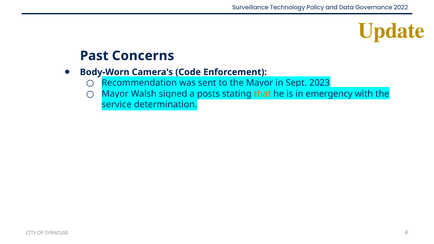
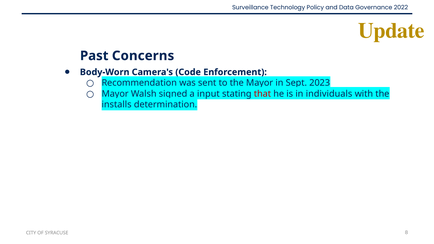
posts: posts -> input
that colour: orange -> red
emergency: emergency -> individuals
service: service -> installs
